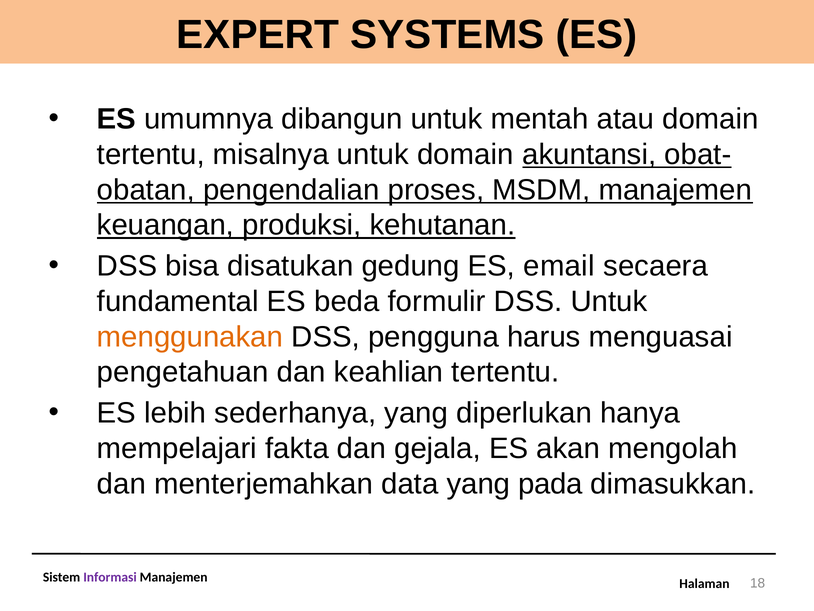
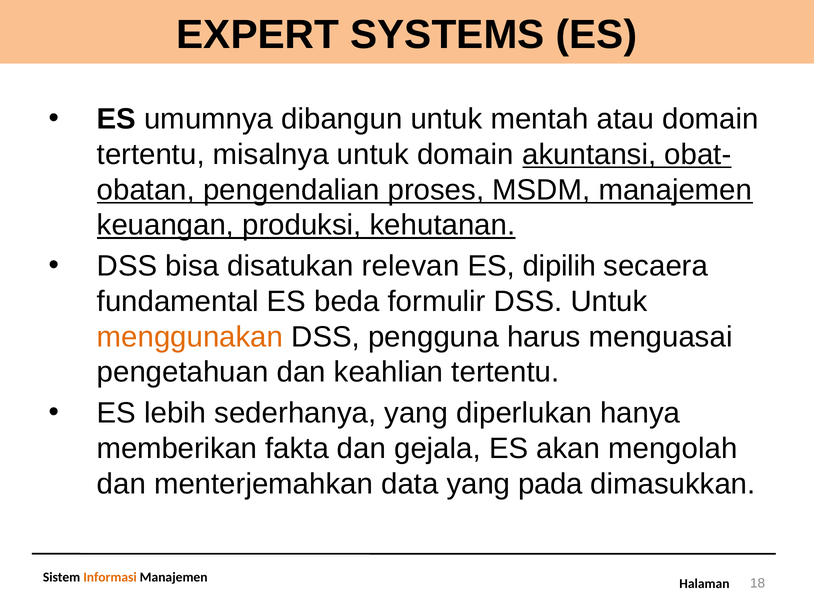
gedung: gedung -> relevan
email: email -> dipilih
mempelajari: mempelajari -> memberikan
Informasi colour: purple -> orange
